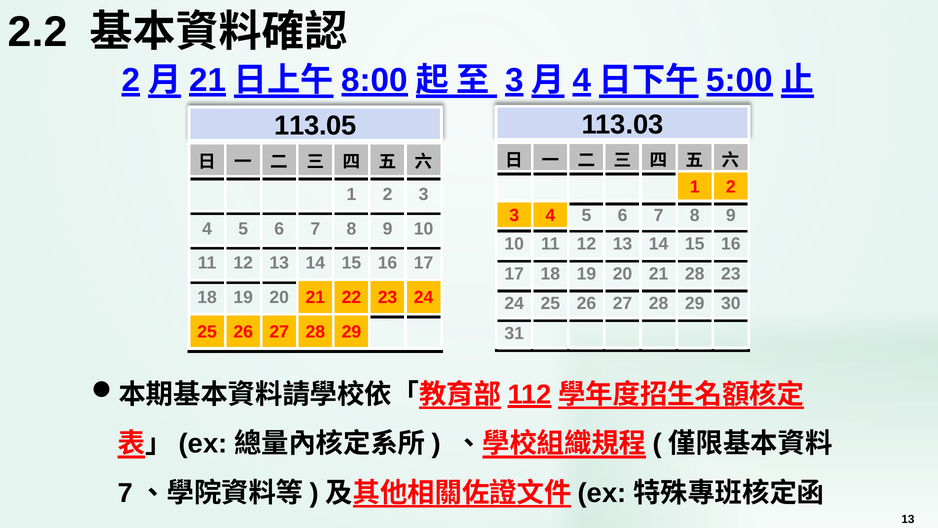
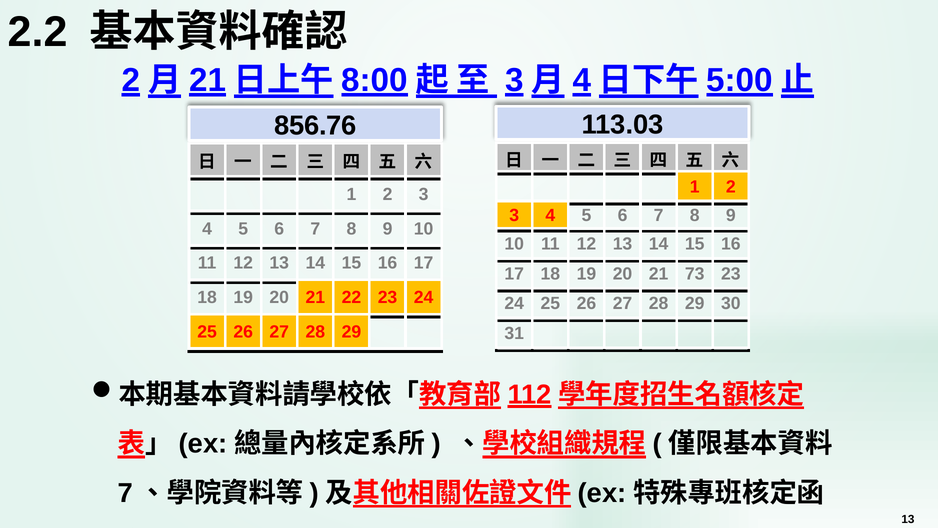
113.05: 113.05 -> 856.76
21 28: 28 -> 73
